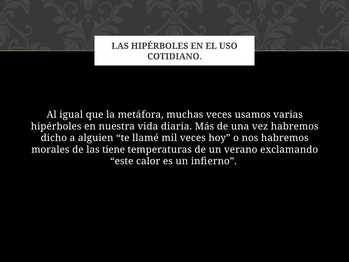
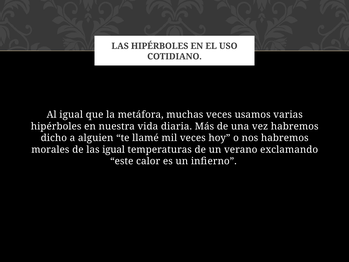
las tiene: tiene -> igual
